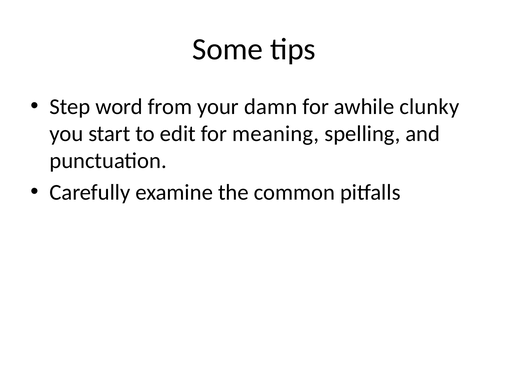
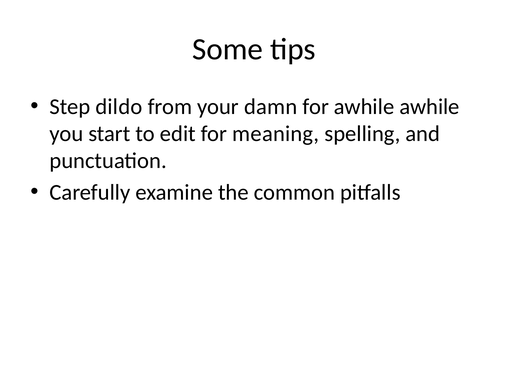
word: word -> dildo
awhile clunky: clunky -> awhile
